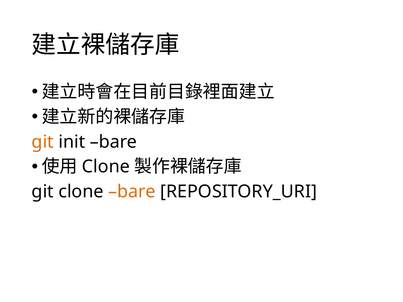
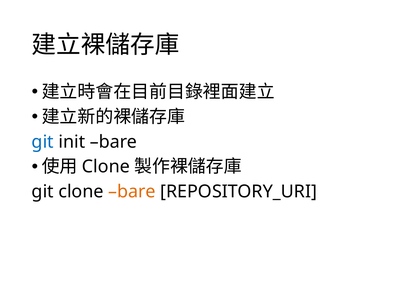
git at (43, 142) colour: orange -> blue
